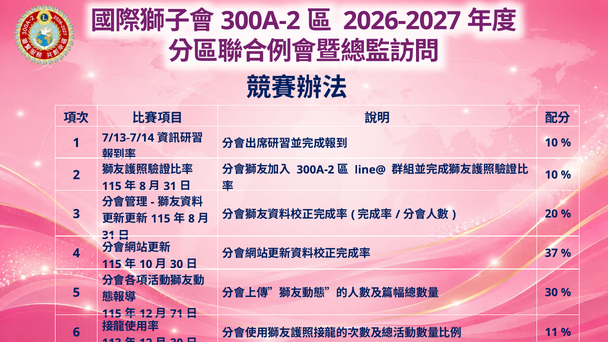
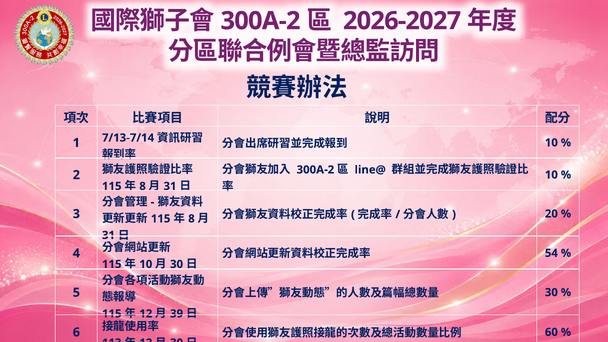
37: 37 -> 54
71: 71 -> 39
11: 11 -> 60
